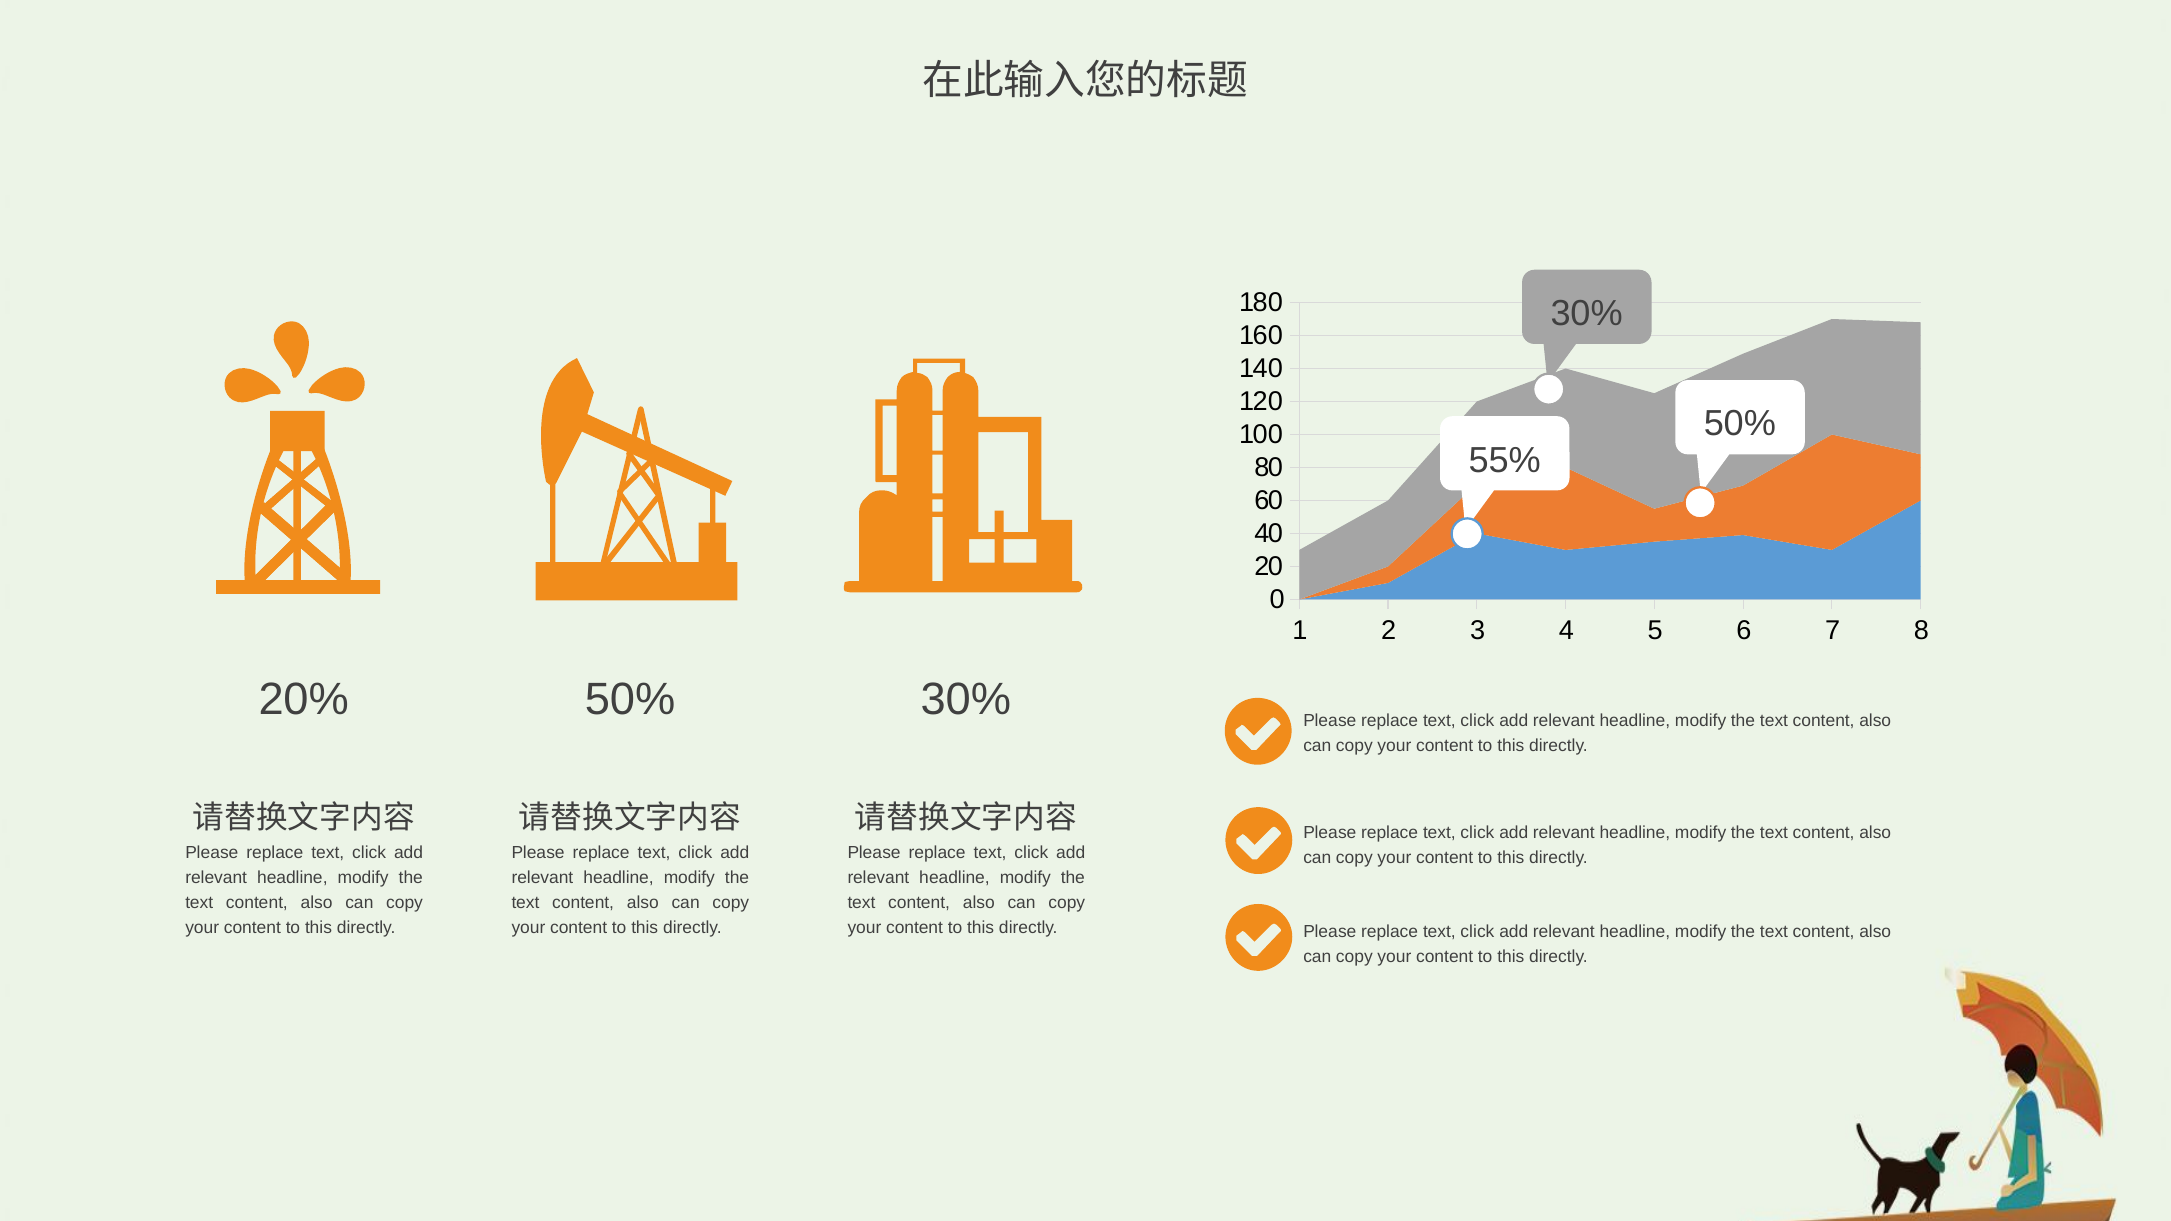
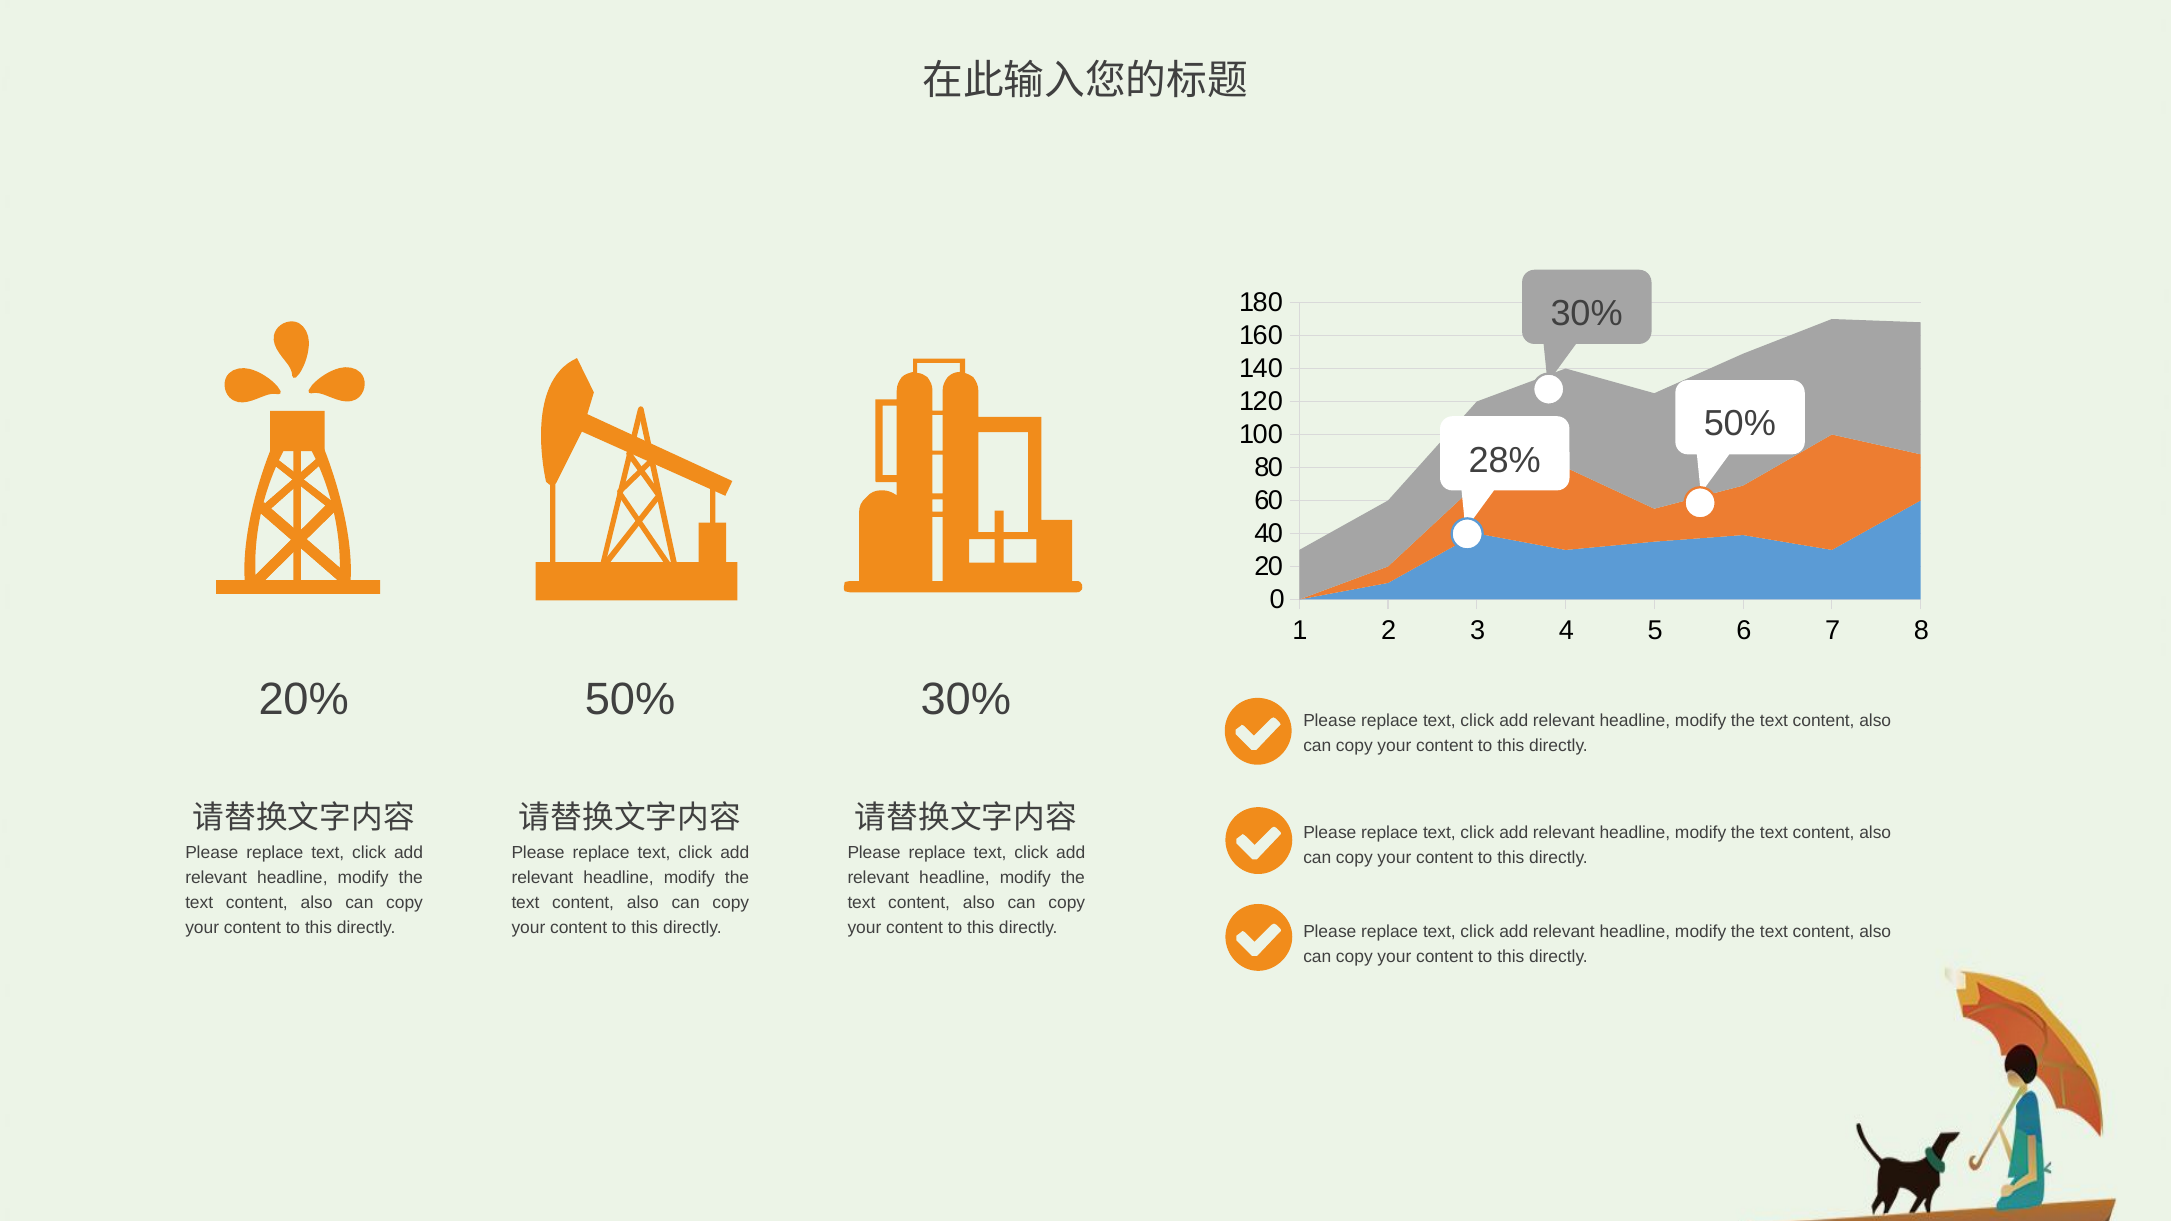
55%: 55% -> 28%
